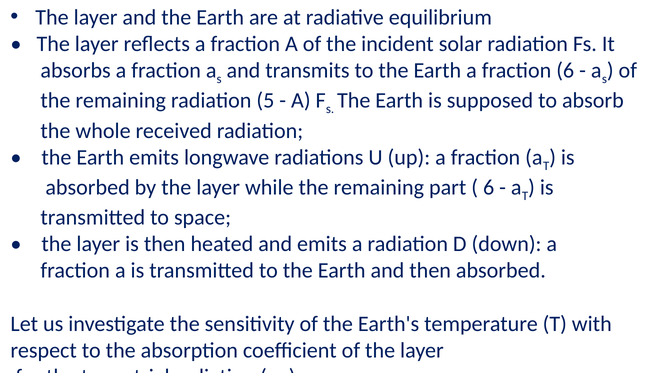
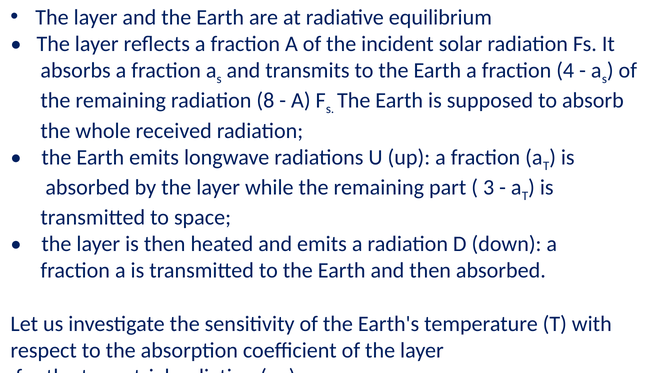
fraction 6: 6 -> 4
5: 5 -> 8
6 at (489, 187): 6 -> 3
